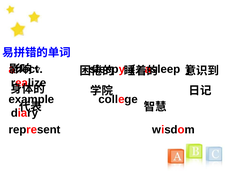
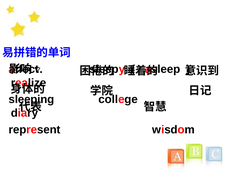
example: example -> sleeping
